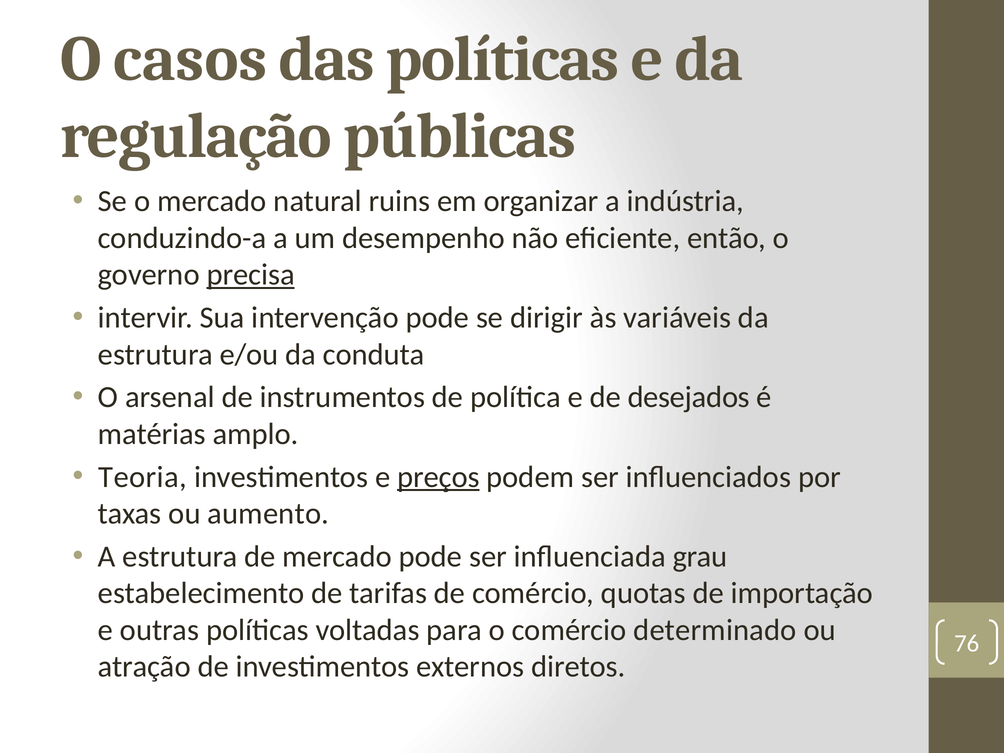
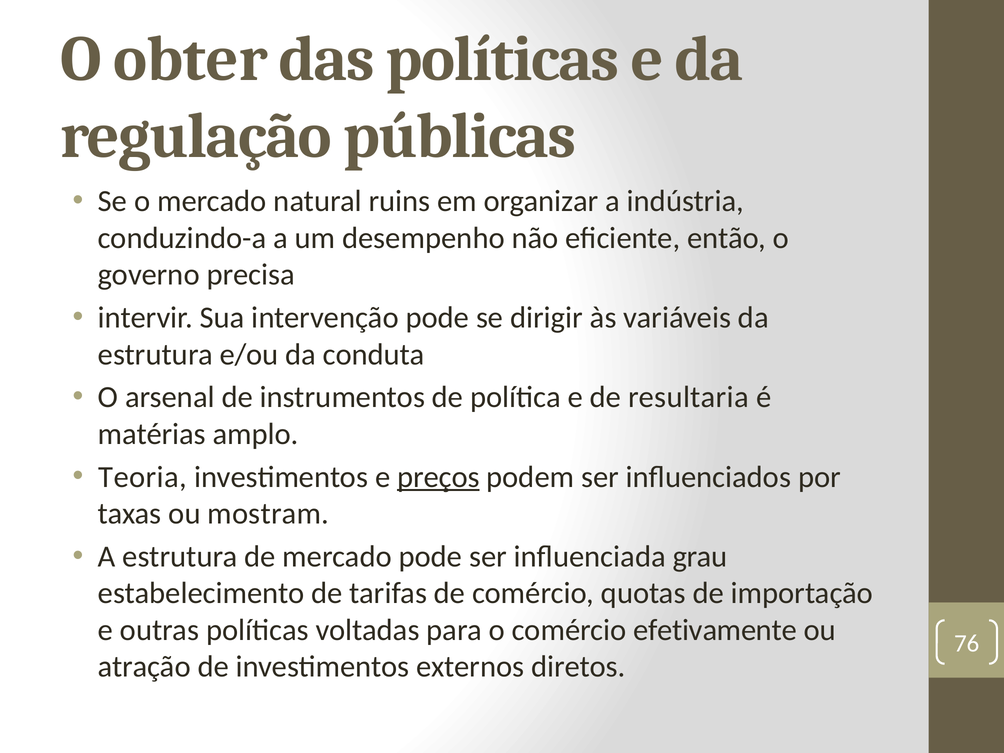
casos: casos -> obter
precisa underline: present -> none
desejados: desejados -> resultaria
aumento: aumento -> mostram
determinado: determinado -> efetivamente
